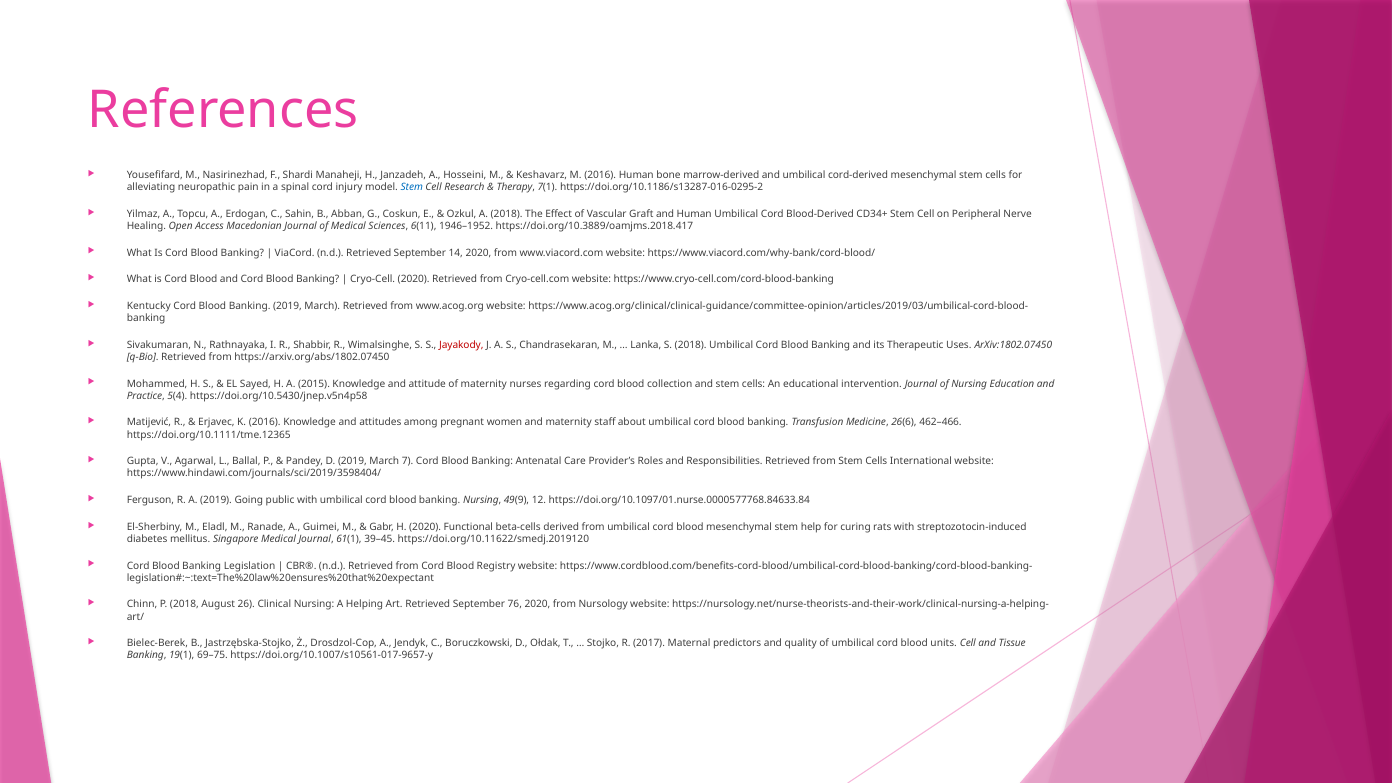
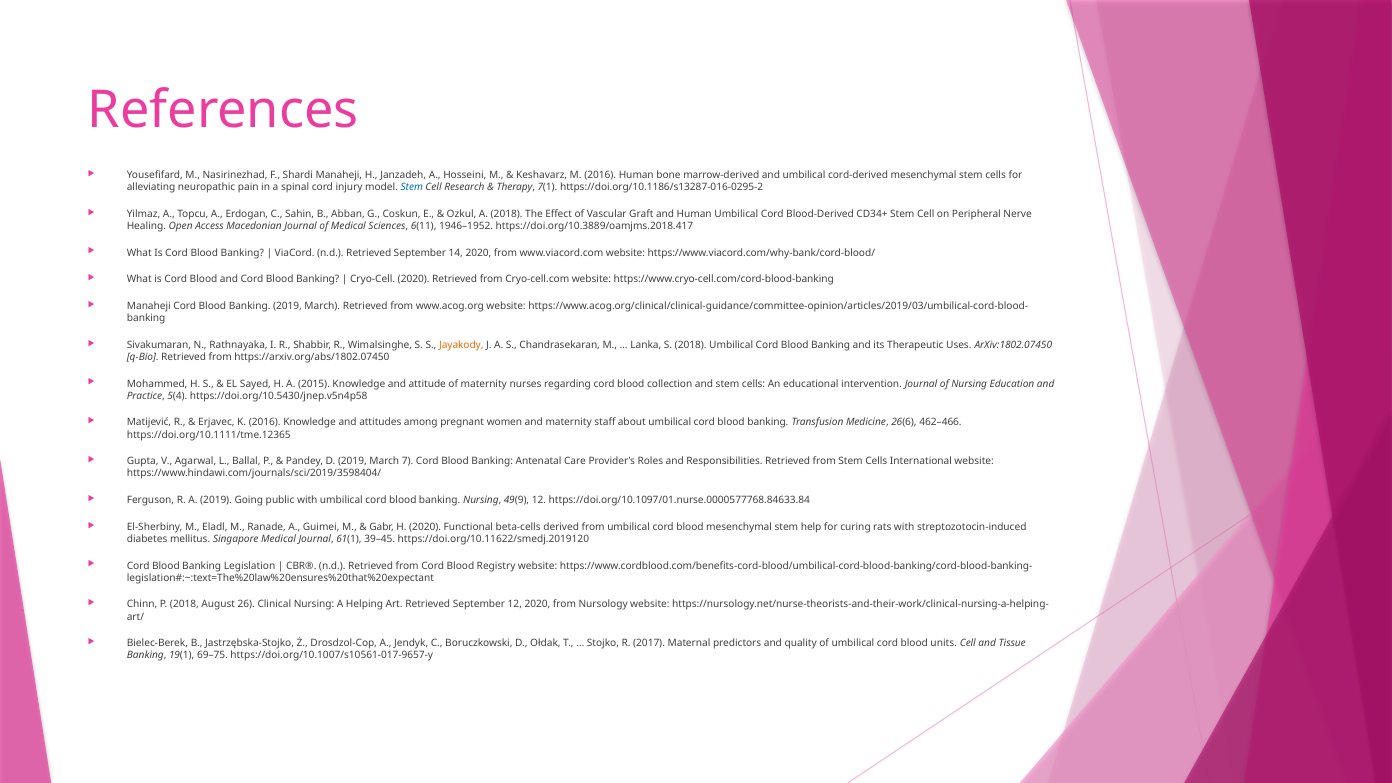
Kentucky at (149, 306): Kentucky -> Manaheji
Jayakody colour: red -> orange
September 76: 76 -> 12
